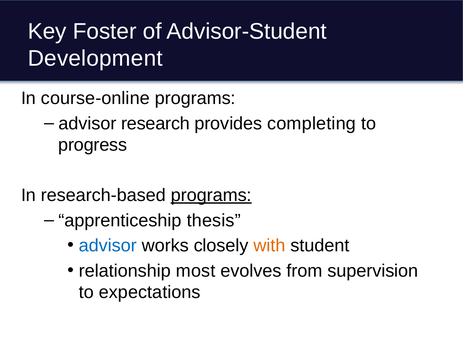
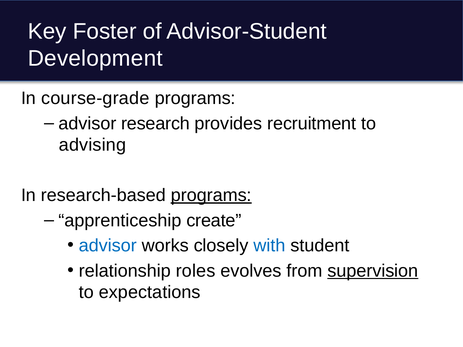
course-online: course-online -> course-grade
completing: completing -> recruitment
progress: progress -> advising
thesis: thesis -> create
with colour: orange -> blue
most: most -> roles
supervision underline: none -> present
